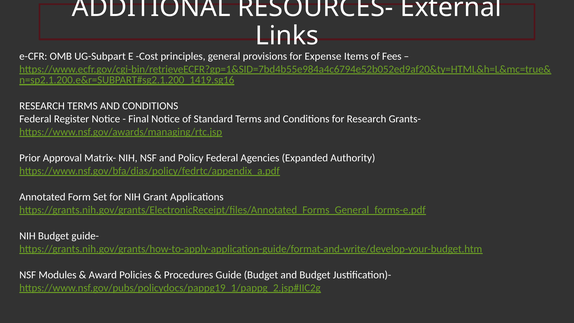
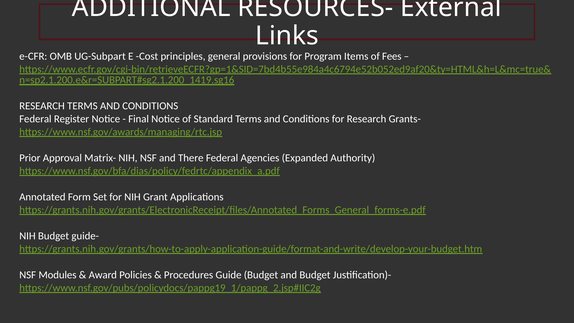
Expense: Expense -> Program
Policy: Policy -> There
